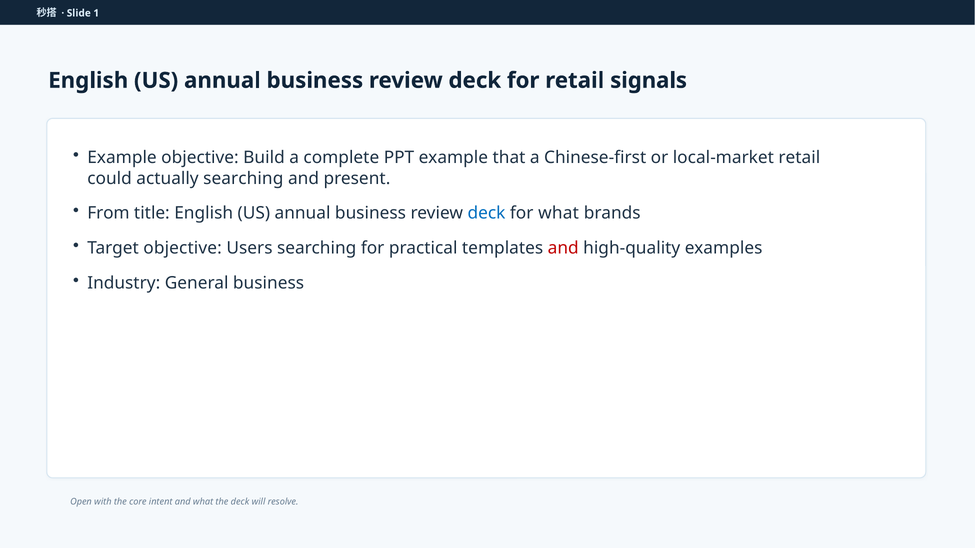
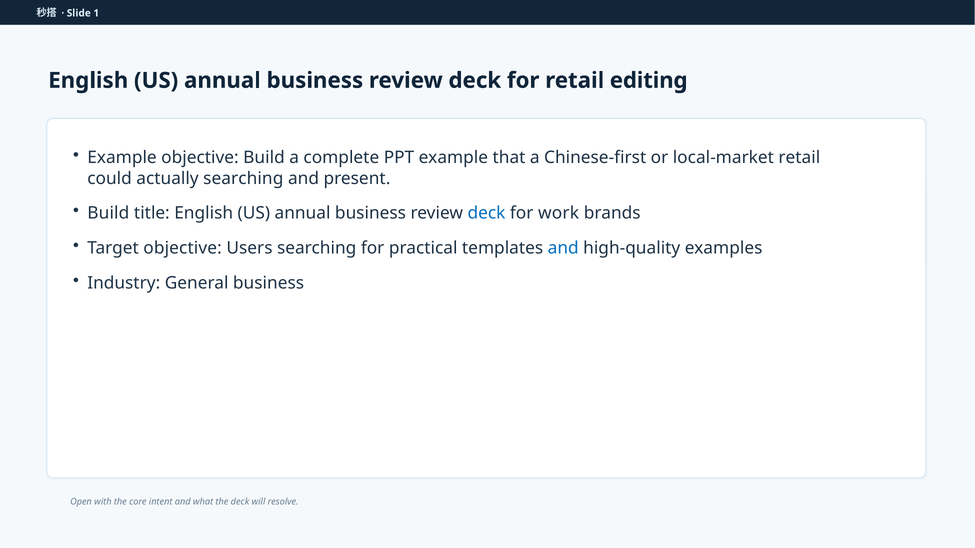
signals: signals -> editing
From at (108, 213): From -> Build
for what: what -> work
and at (563, 248) colour: red -> blue
